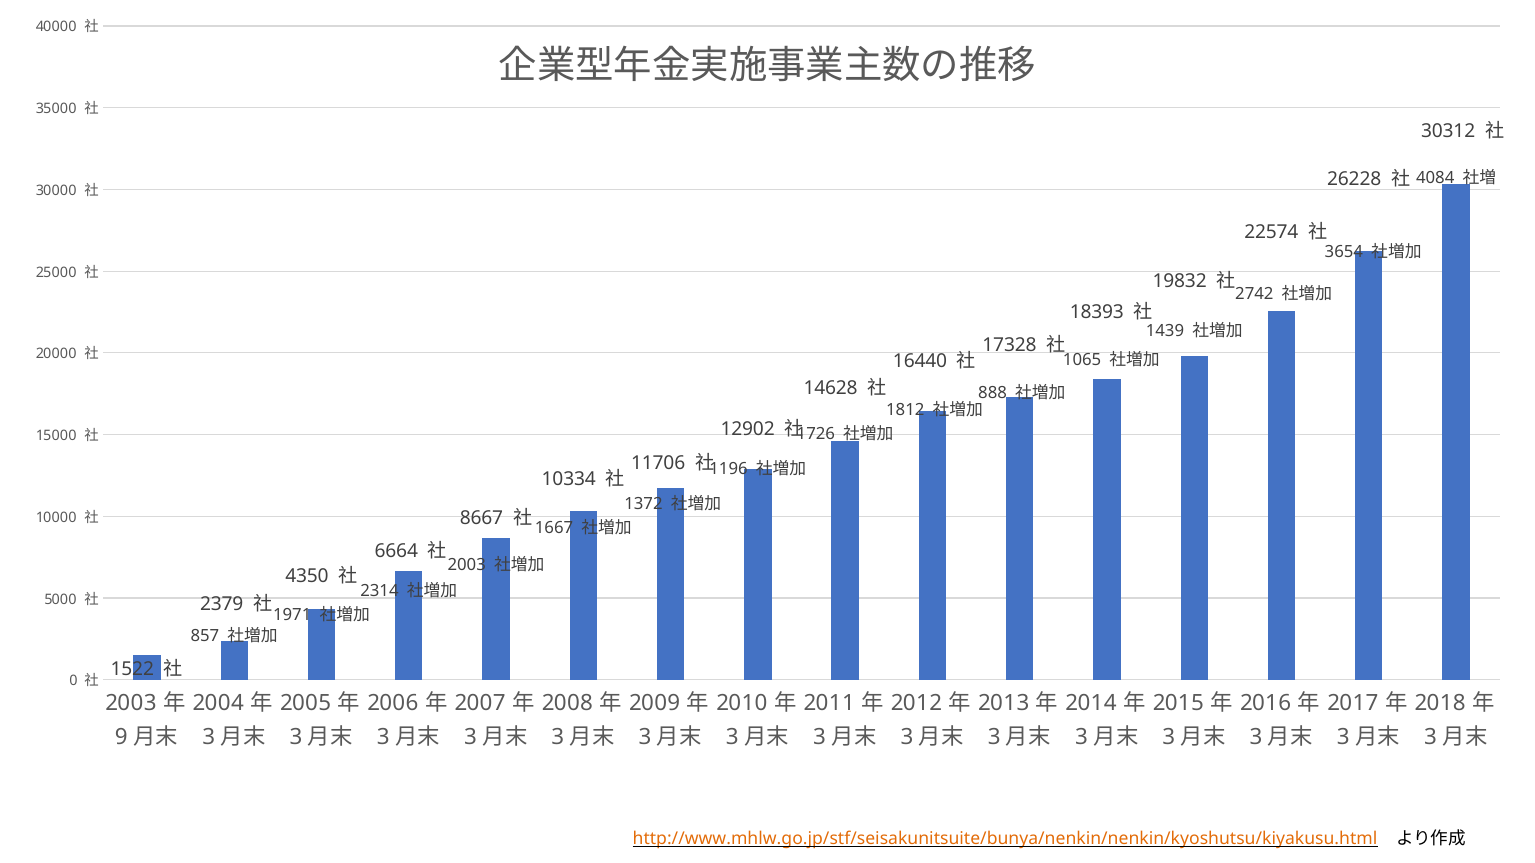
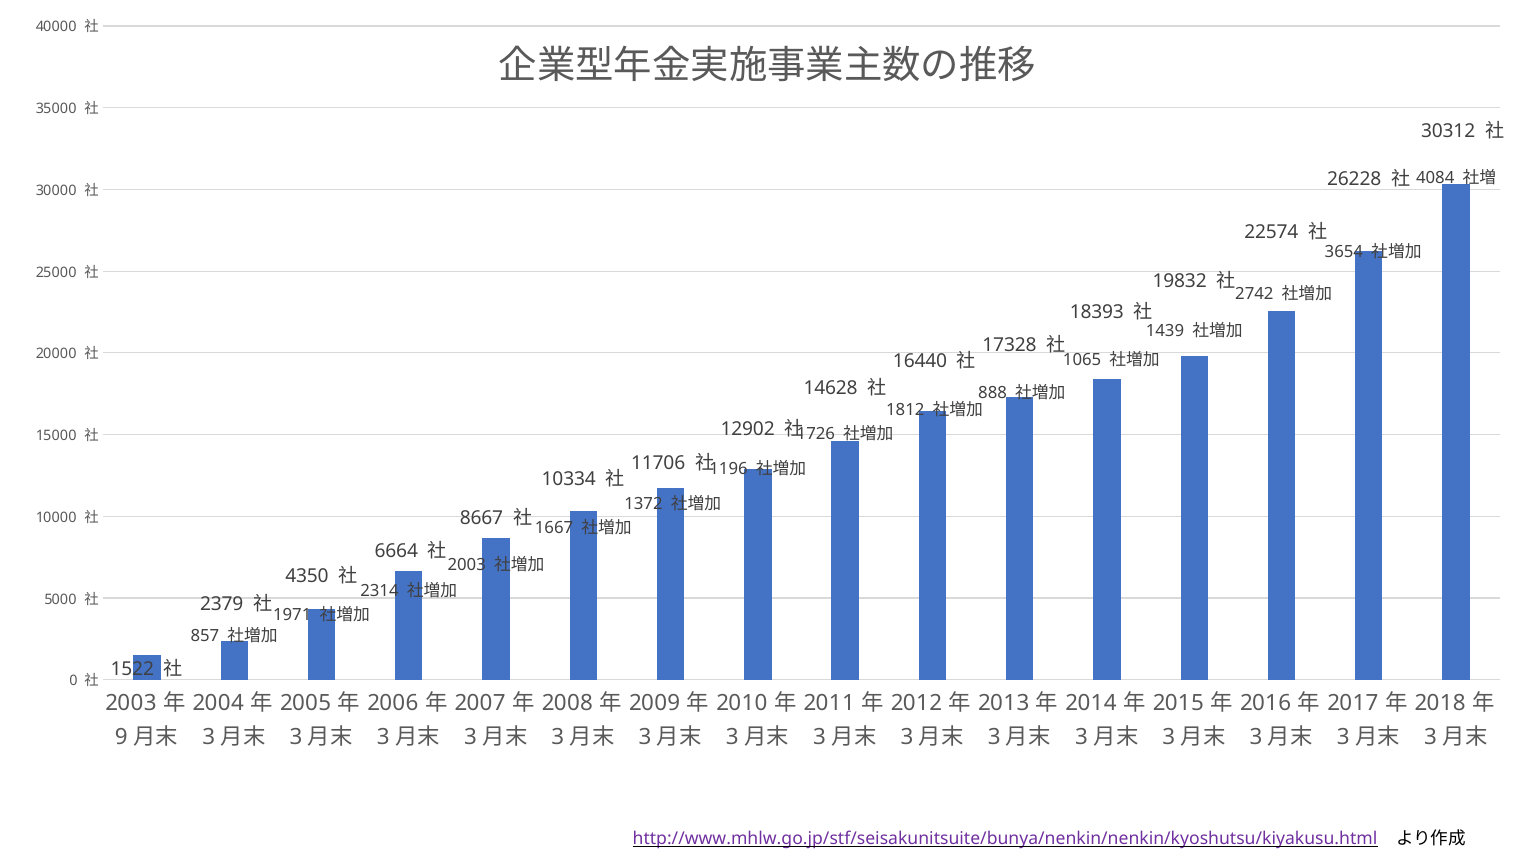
http://www.mhlw.go.jp/stf/seisakunitsuite/bunya/nenkin/nenkin/kyoshutsu/kiyakusu.html colour: orange -> purple
